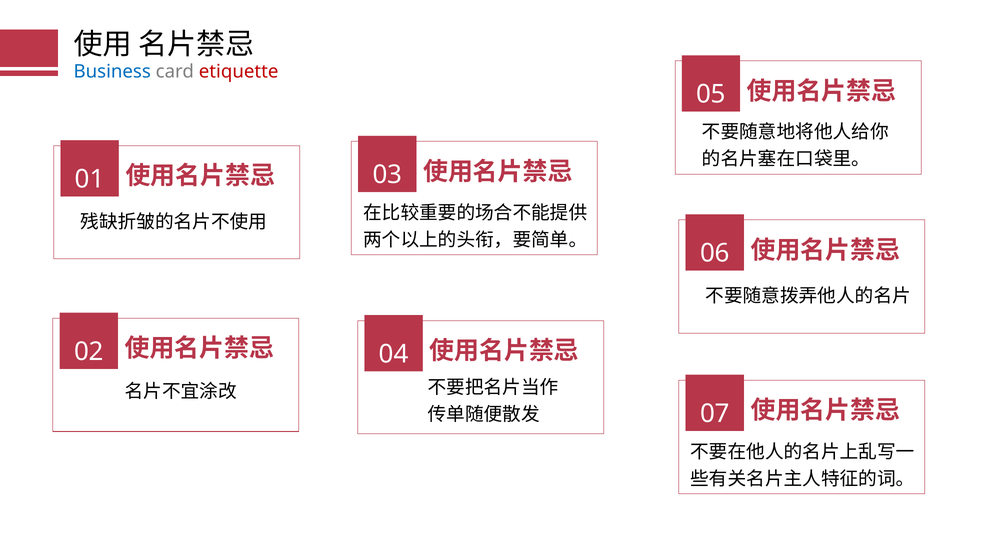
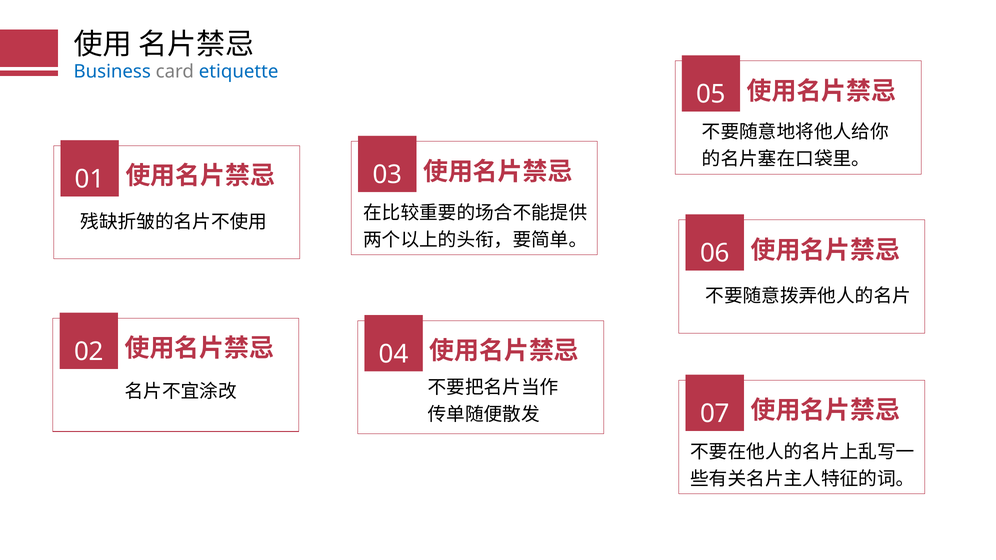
etiquette colour: red -> blue
